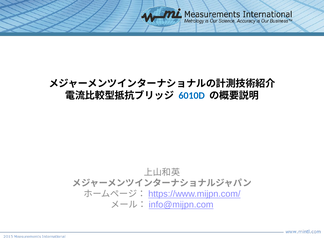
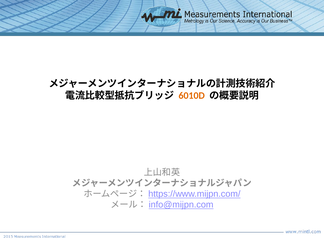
6010D colour: blue -> orange
